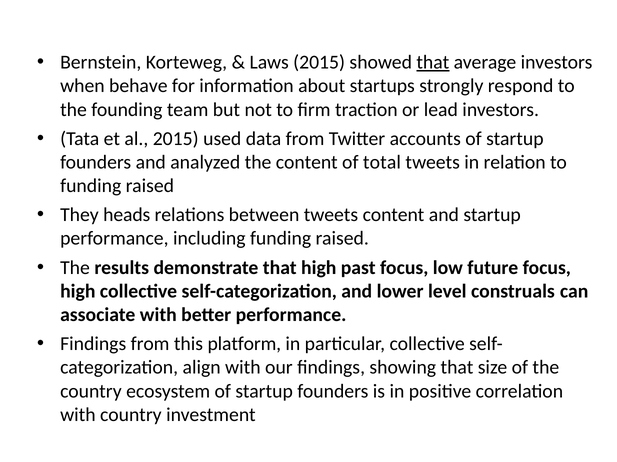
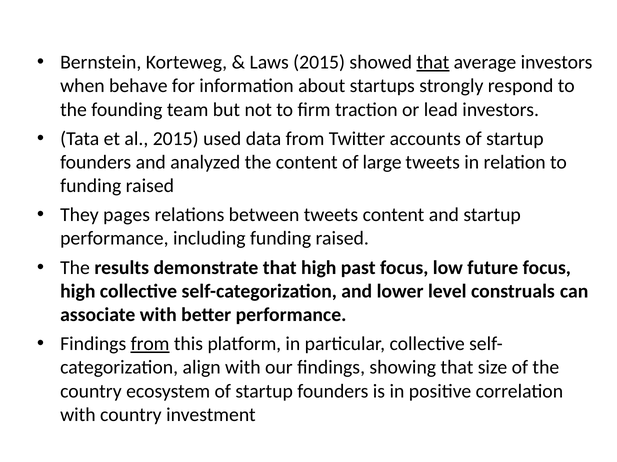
total: total -> large
heads: heads -> pages
from at (150, 344) underline: none -> present
